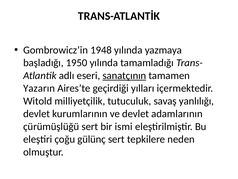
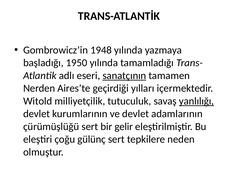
Yazarın: Yazarın -> Nerden
yanlılığı underline: none -> present
ismi: ismi -> gelir
